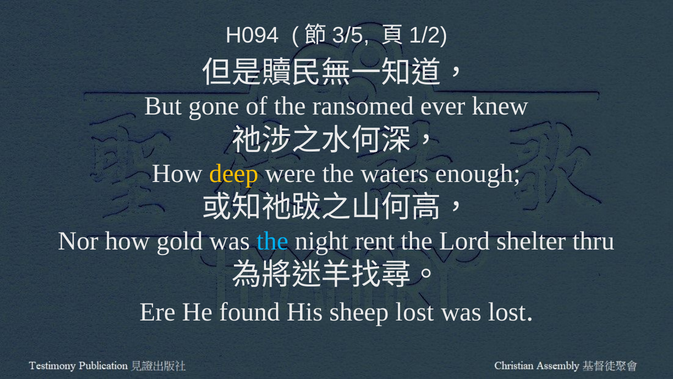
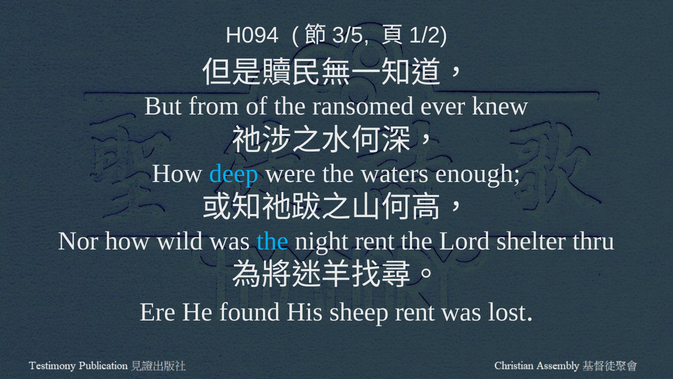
gone: gone -> from
deep colour: yellow -> light blue
gold: gold -> wild
sheep lost: lost -> rent
